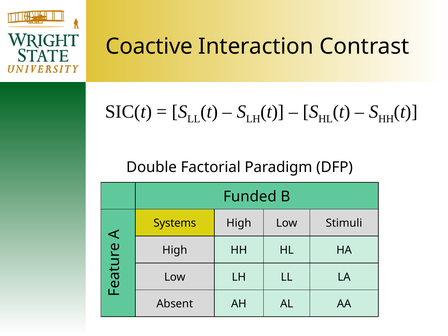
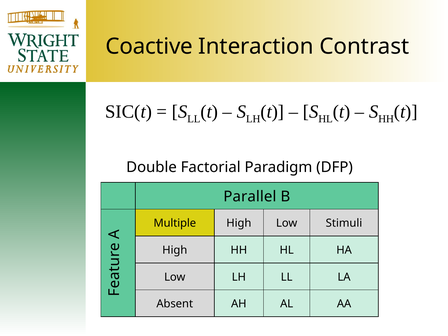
Funded: Funded -> Parallel
Systems: Systems -> Multiple
